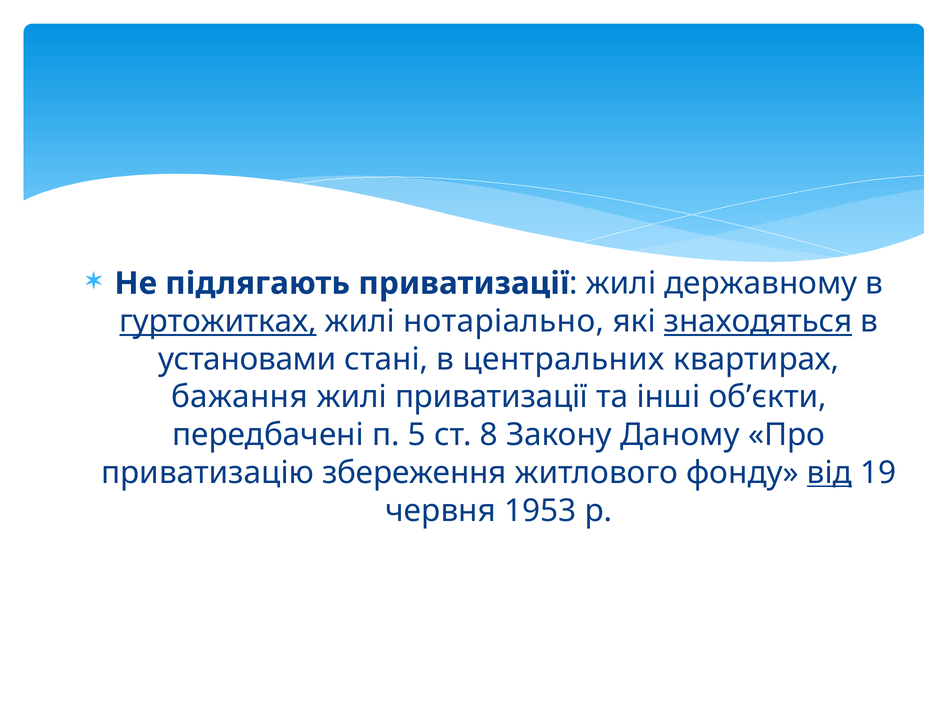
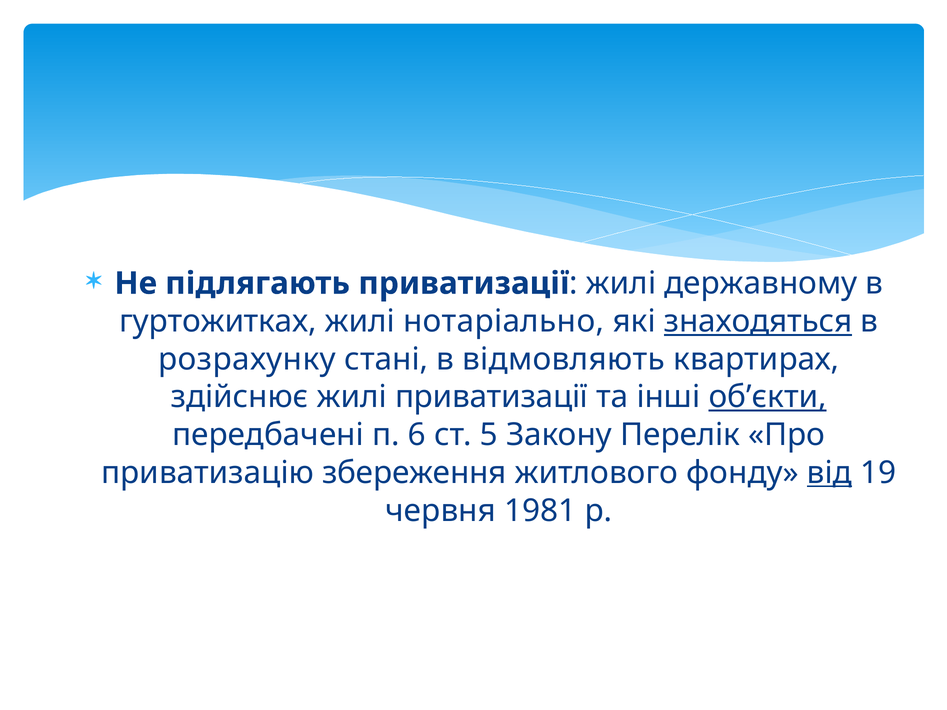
гуртожитках underline: present -> none
установами: установами -> розрахунку
центральних: центральних -> відмовляють
бажання: бажання -> здійснює
об’єкти underline: none -> present
5: 5 -> 6
8: 8 -> 5
Даному: Даному -> Перелік
1953: 1953 -> 1981
